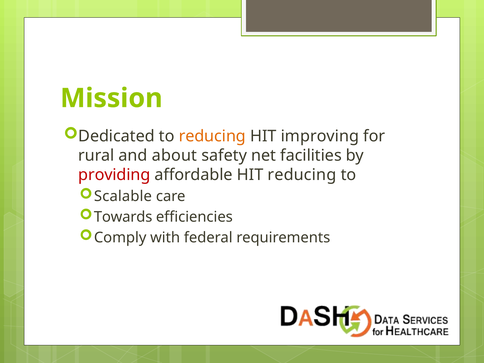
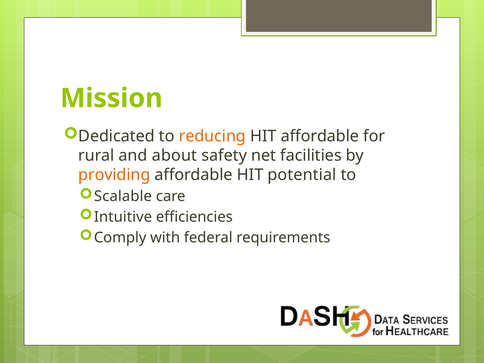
HIT improving: improving -> affordable
providing colour: red -> orange
HIT reducing: reducing -> potential
Towards: Towards -> Intuitive
